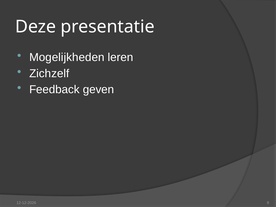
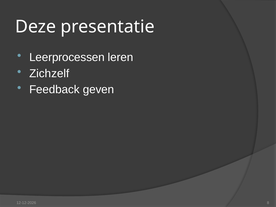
Mogelijkheden: Mogelijkheden -> Leerprocessen
